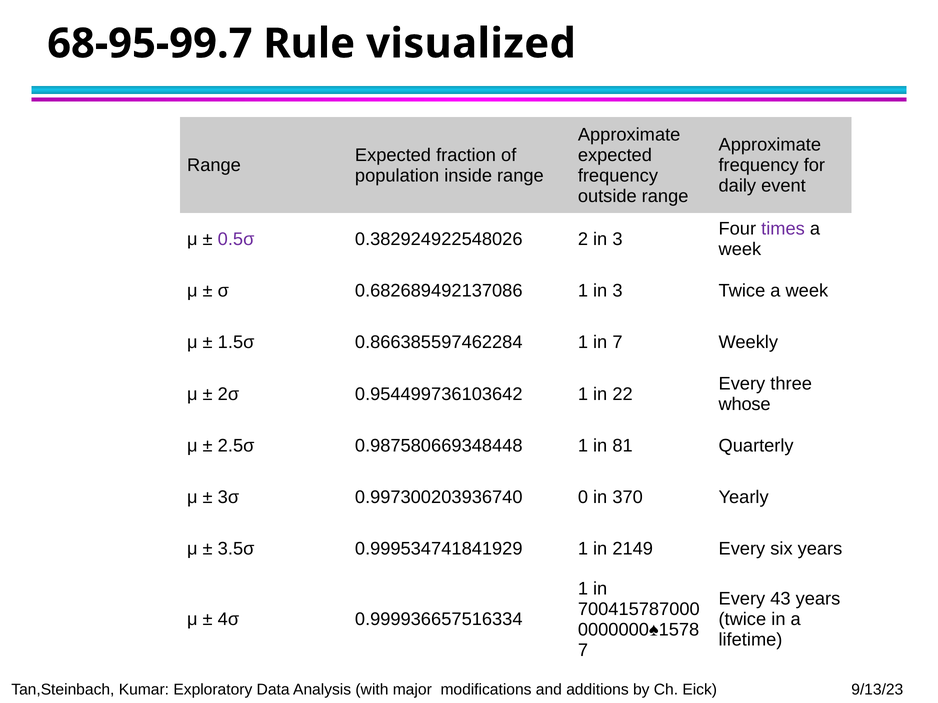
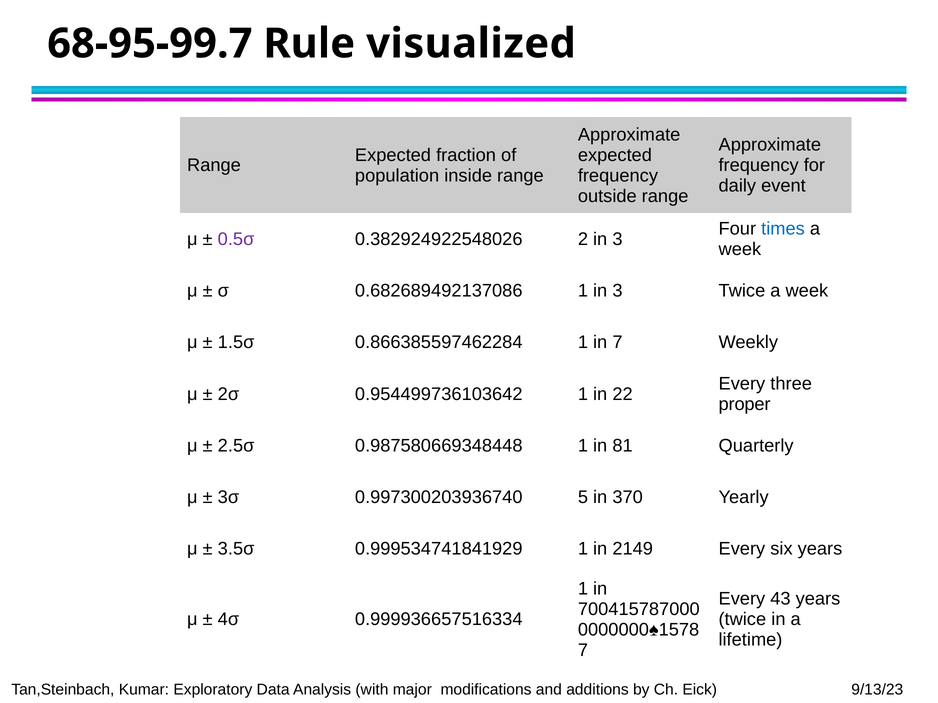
times colour: purple -> blue
whose: whose -> proper
0: 0 -> 5
